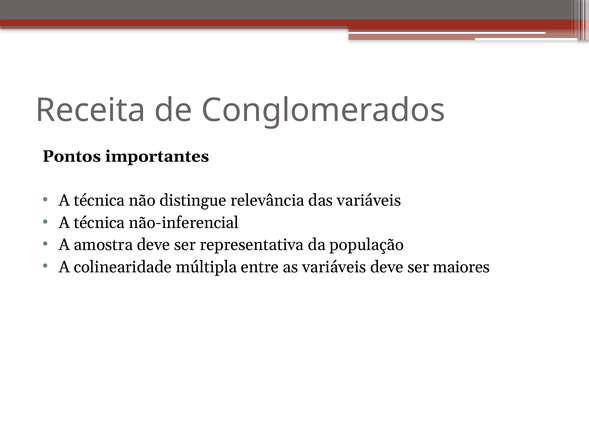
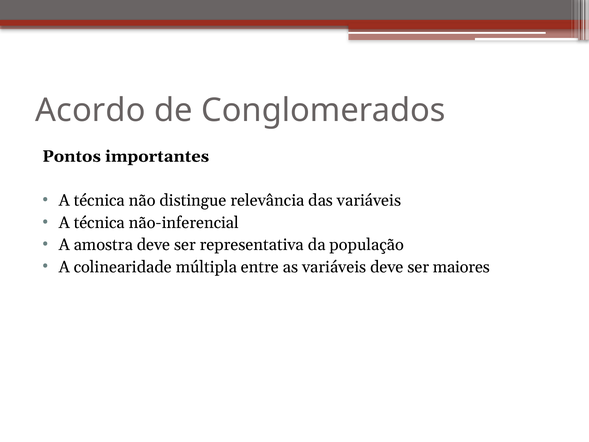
Receita: Receita -> Acordo
